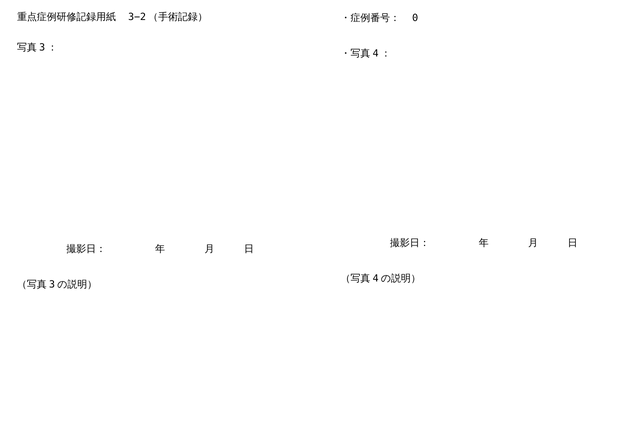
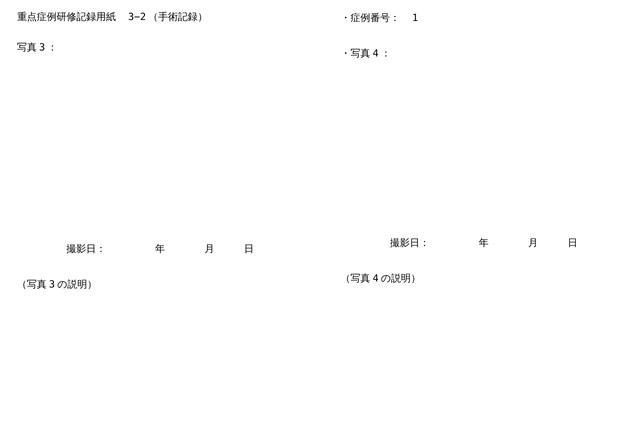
0: 0 -> 1
